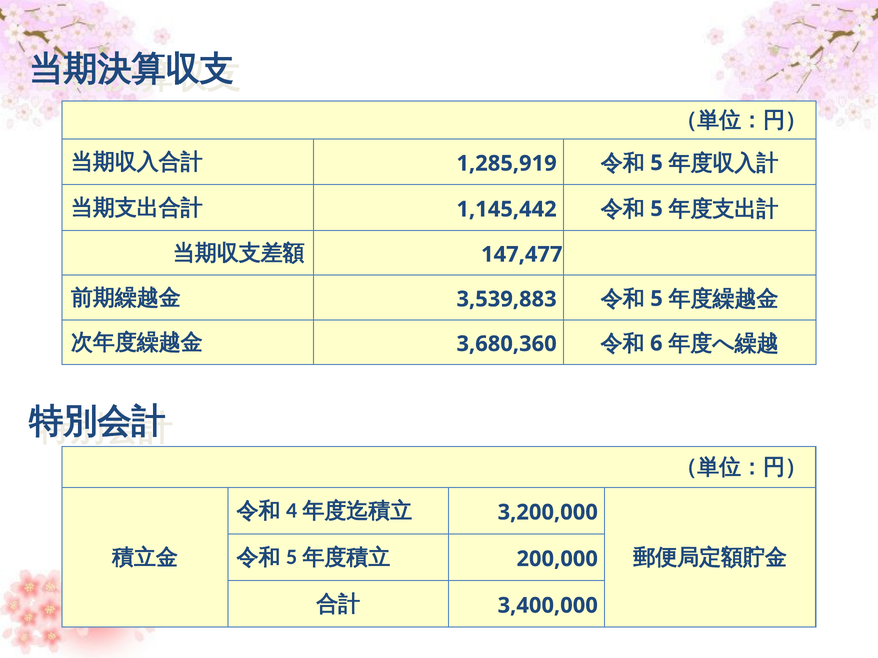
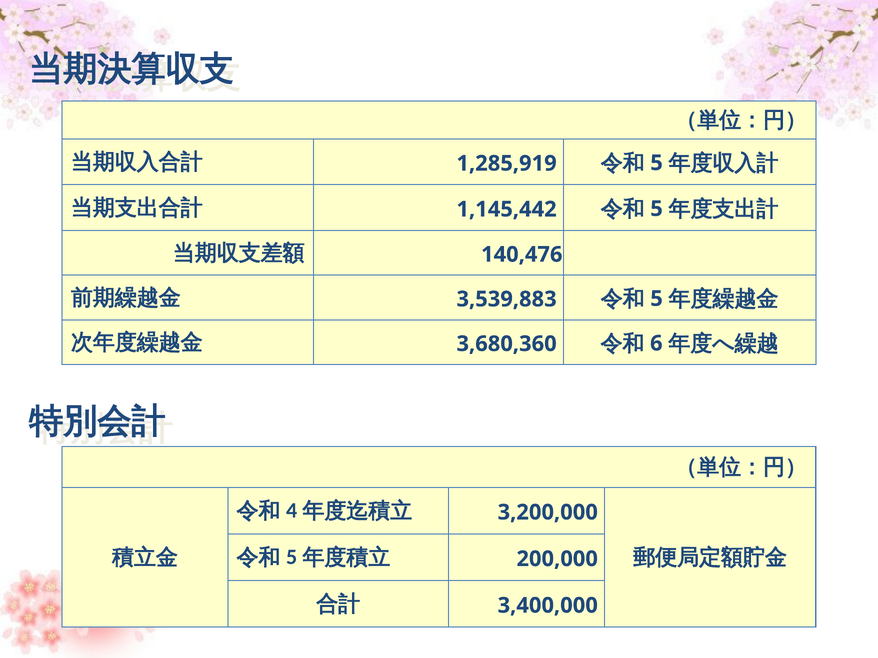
147,477: 147,477 -> 140,476
